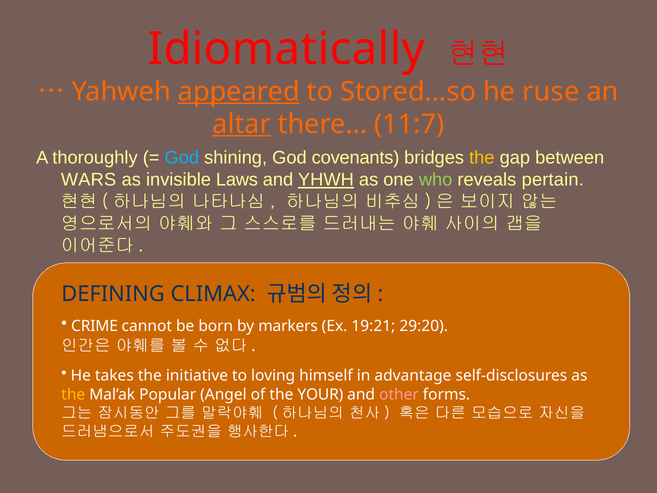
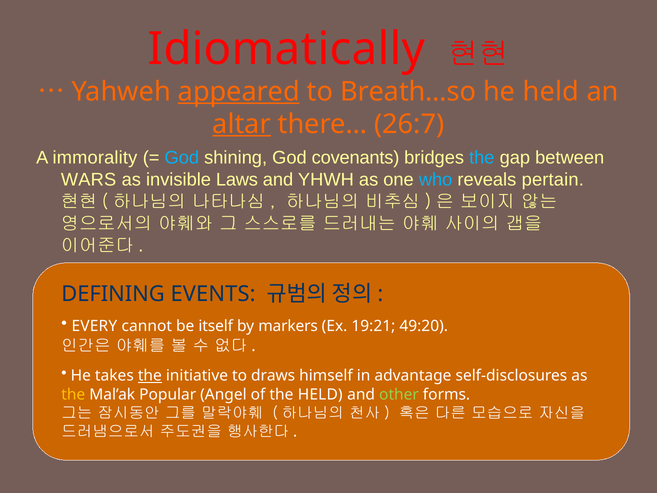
Stored…so: Stored…so -> Breath…so
he ruse: ruse -> held
11:7: 11:7 -> 26:7
thoroughly: thoroughly -> immorality
the at (482, 158) colour: yellow -> light blue
YHWH underline: present -> none
who colour: light green -> light blue
CLIMAX: CLIMAX -> EVENTS
CRIME: CRIME -> EVERY
born: born -> itself
29:20: 29:20 -> 49:20
the at (150, 376) underline: none -> present
loving: loving -> draws
the YOUR: YOUR -> HELD
other colour: pink -> light green
